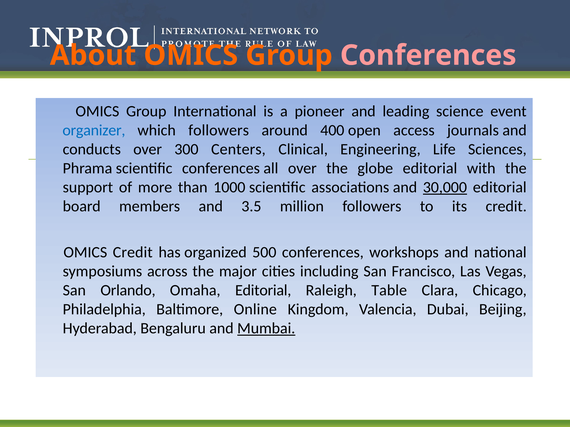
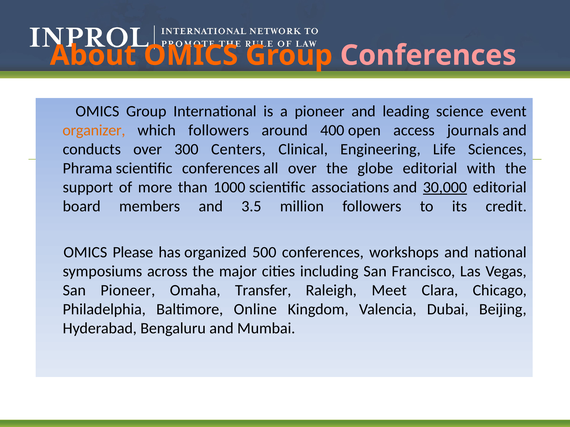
organizer colour: blue -> orange
OMICS Credit: Credit -> Please
San Orlando: Orlando -> Pioneer
Omaha Editorial: Editorial -> Transfer
Table: Table -> Meet
Mumbai underline: present -> none
